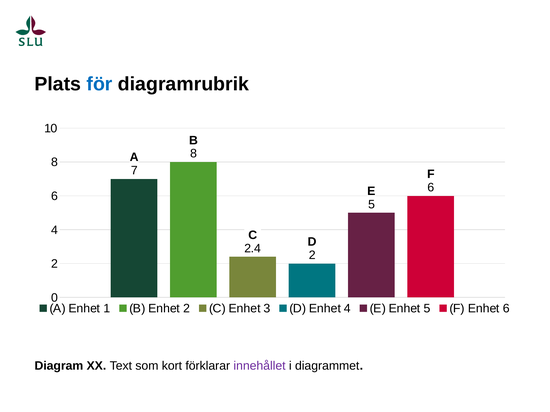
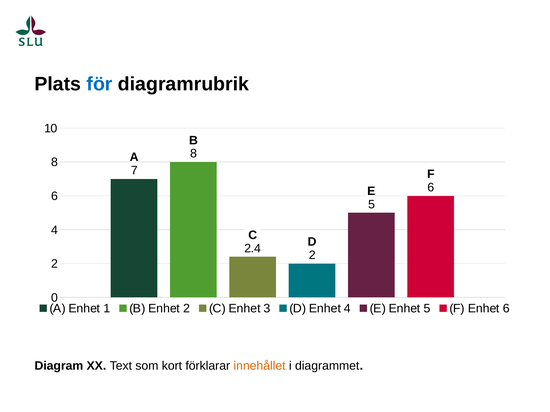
innehållet colour: purple -> orange
